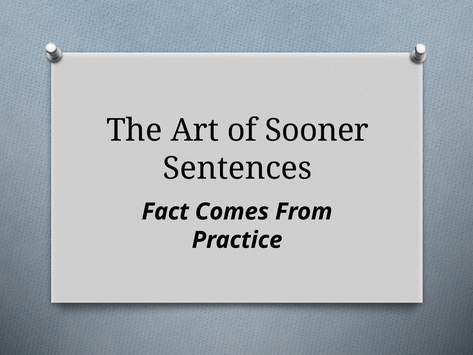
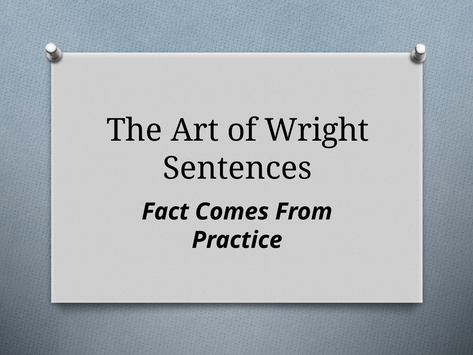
Sooner: Sooner -> Wright
